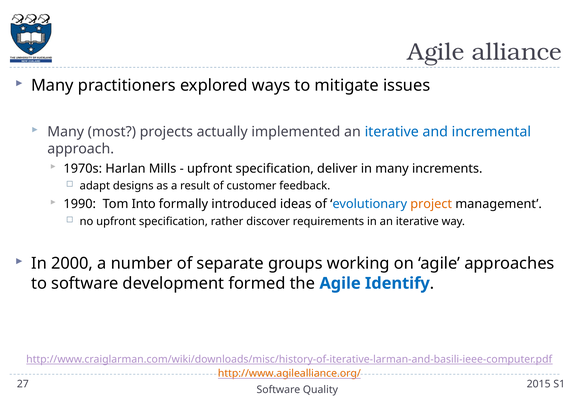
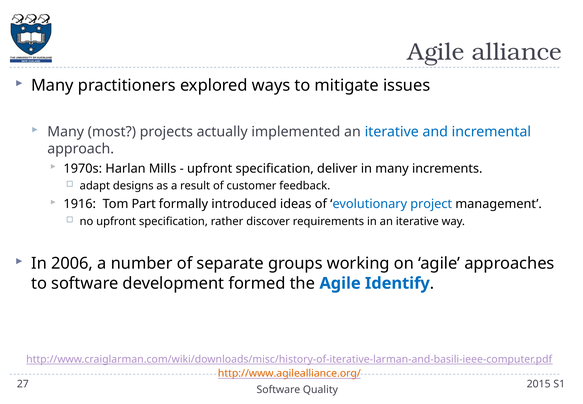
1990: 1990 -> 1916
Into: Into -> Part
project colour: orange -> blue
2000: 2000 -> 2006
